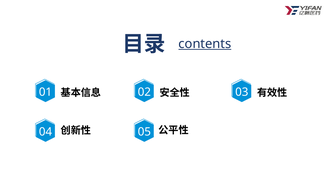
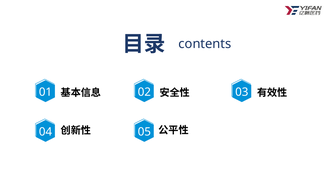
contents underline: present -> none
